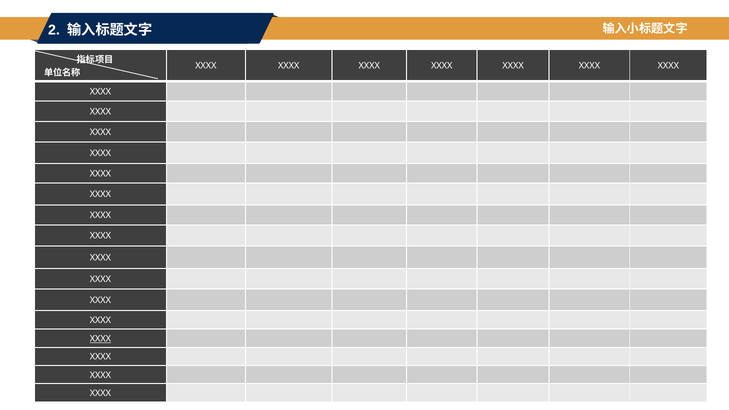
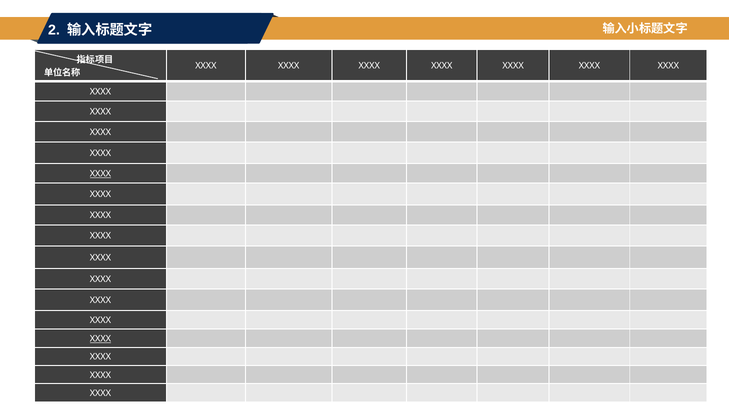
XXXX at (100, 174) underline: none -> present
